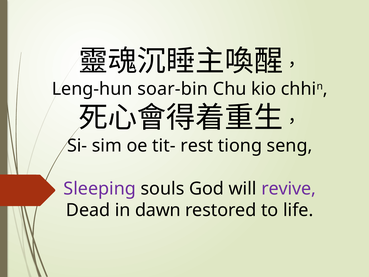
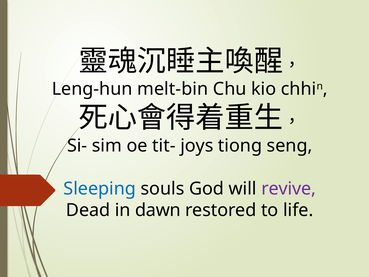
soar-bin: soar-bin -> melt-bin
rest: rest -> joys
Sleeping colour: purple -> blue
